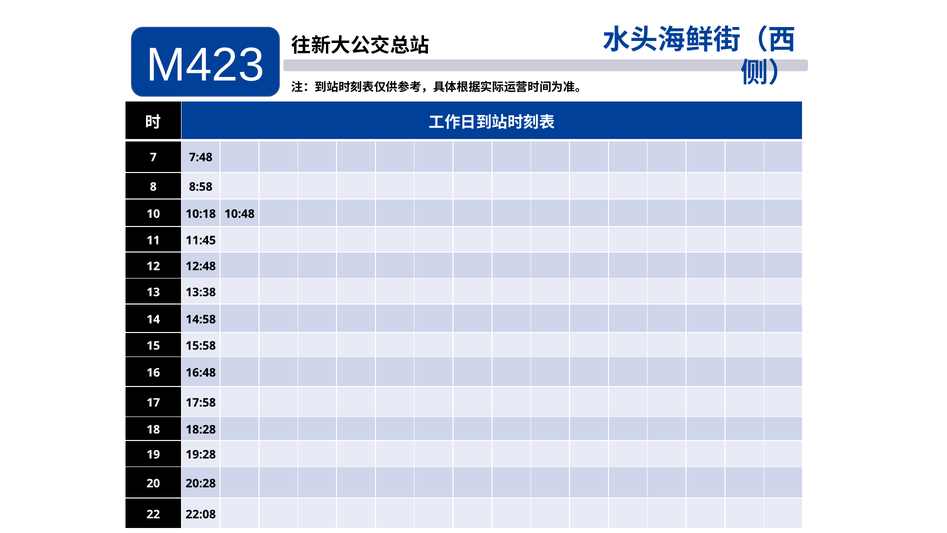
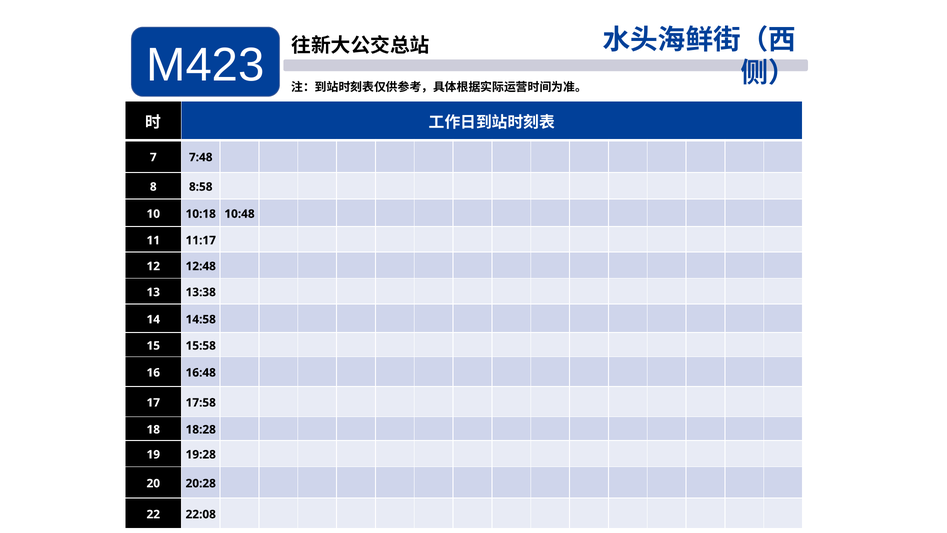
11:45: 11:45 -> 11:17
